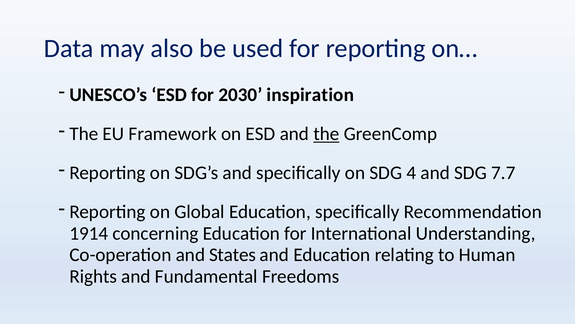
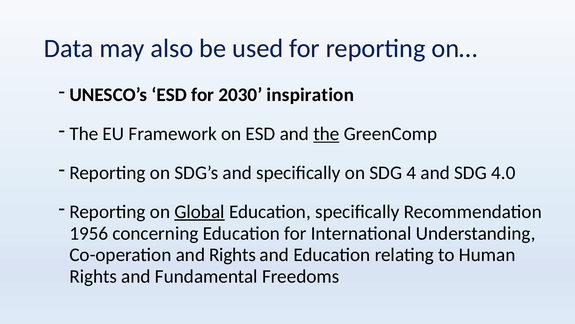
7.7: 7.7 -> 4.0
Global underline: none -> present
1914: 1914 -> 1956
and States: States -> Rights
